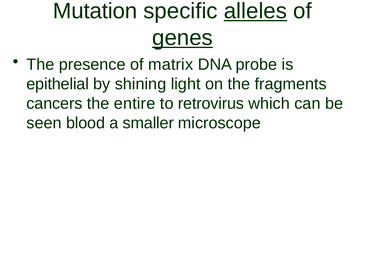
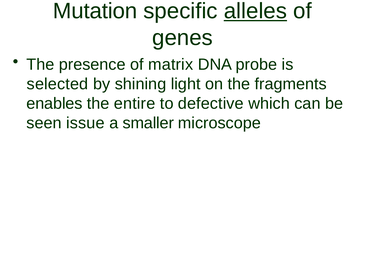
genes underline: present -> none
epithelial: epithelial -> selected
cancers: cancers -> enables
retrovirus: retrovirus -> defective
blood: blood -> issue
